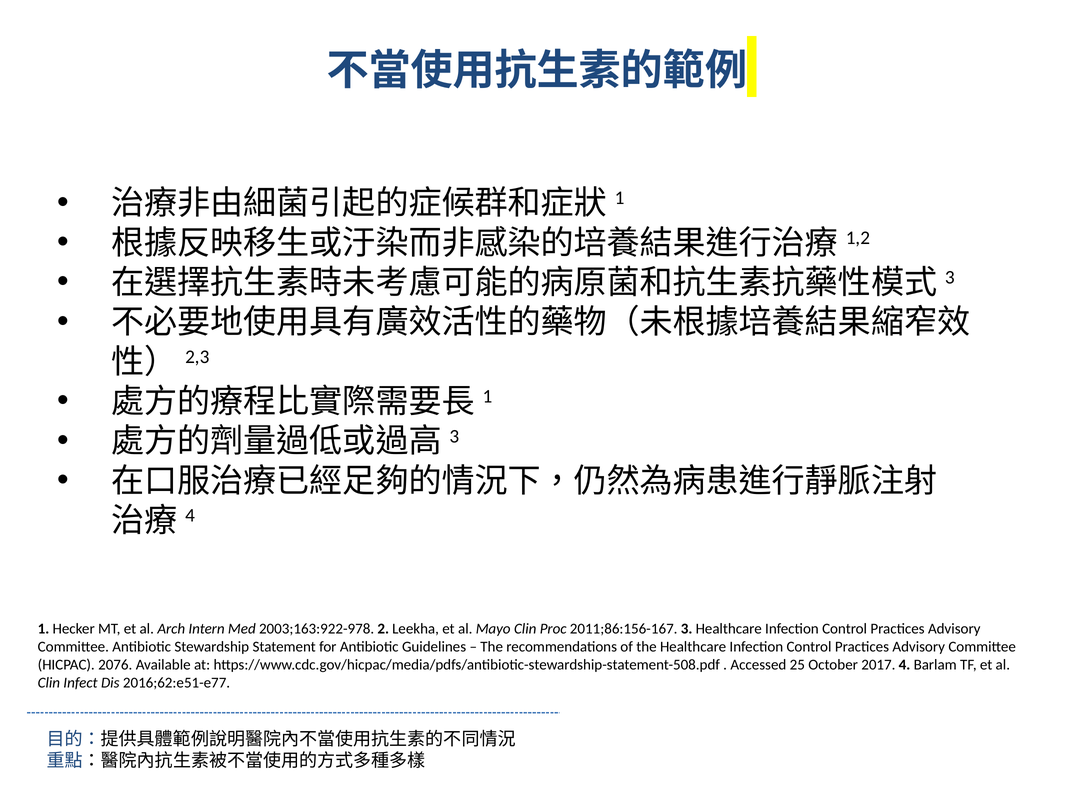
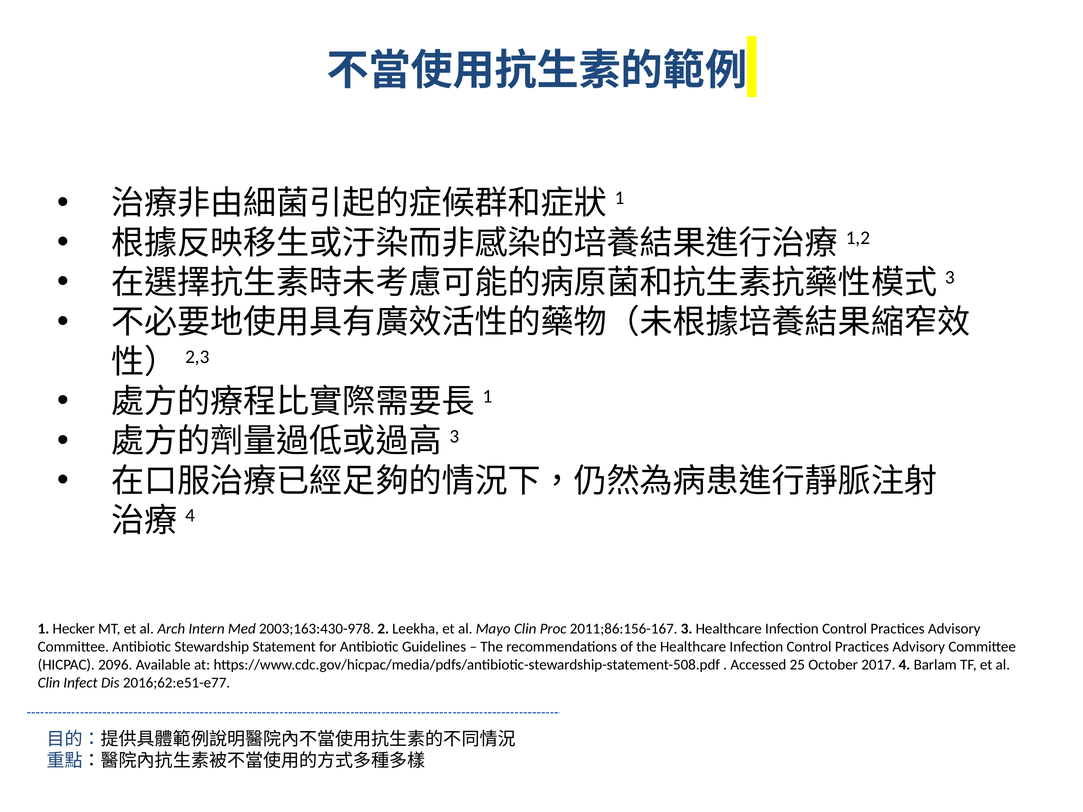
2003;163:922-978: 2003;163:922-978 -> 2003;163:430-978
2076: 2076 -> 2096
